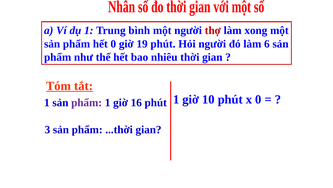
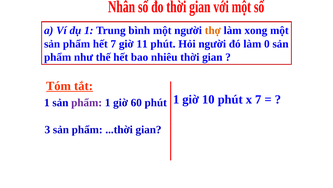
thợ colour: red -> orange
hết 0: 0 -> 7
19: 19 -> 11
6: 6 -> 0
x 0: 0 -> 7
16: 16 -> 60
